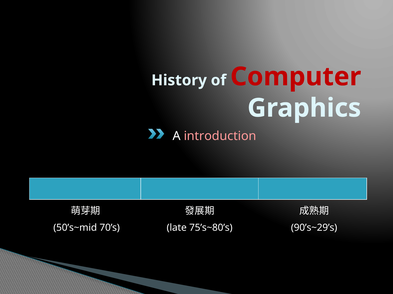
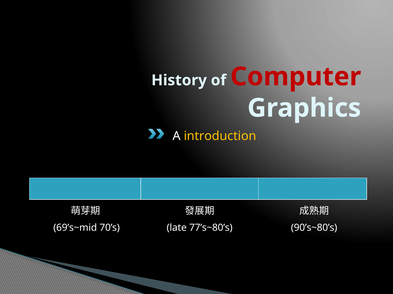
introduction colour: pink -> yellow
50’s~mid: 50’s~mid -> 69’s~mid
75’s~80’s: 75’s~80’s -> 77’s~80’s
90’s~29’s: 90’s~29’s -> 90’s~80’s
